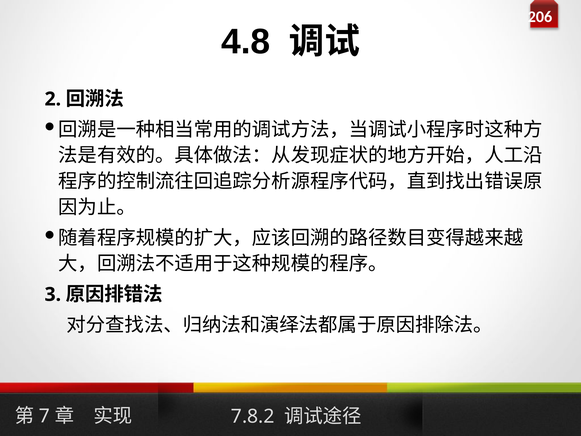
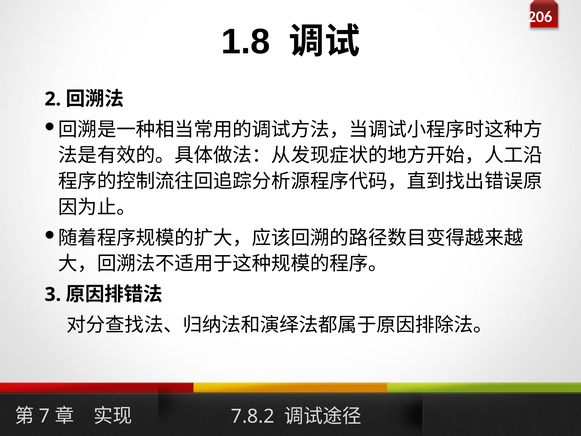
4.8: 4.8 -> 1.8
